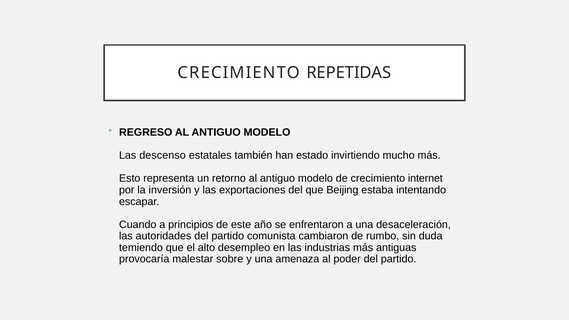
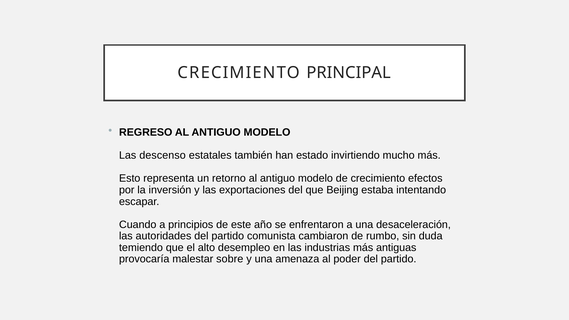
REPETIDAS: REPETIDAS -> PRINCIPAL
internet: internet -> efectos
